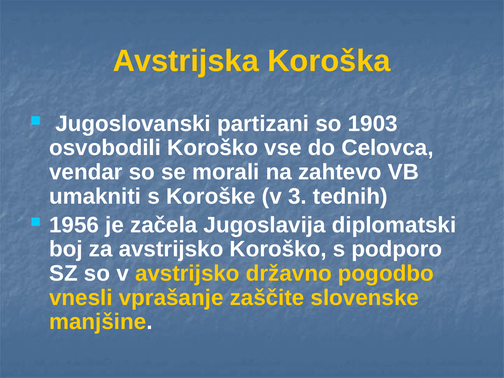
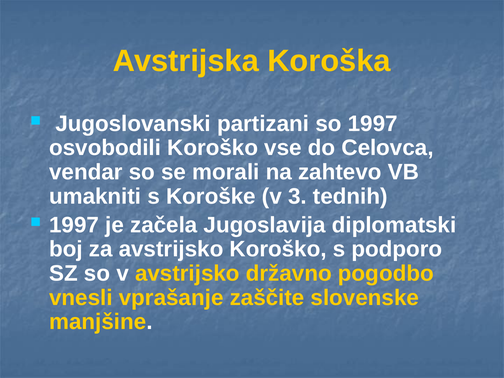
so 1903: 1903 -> 1997
1956 at (74, 225): 1956 -> 1997
